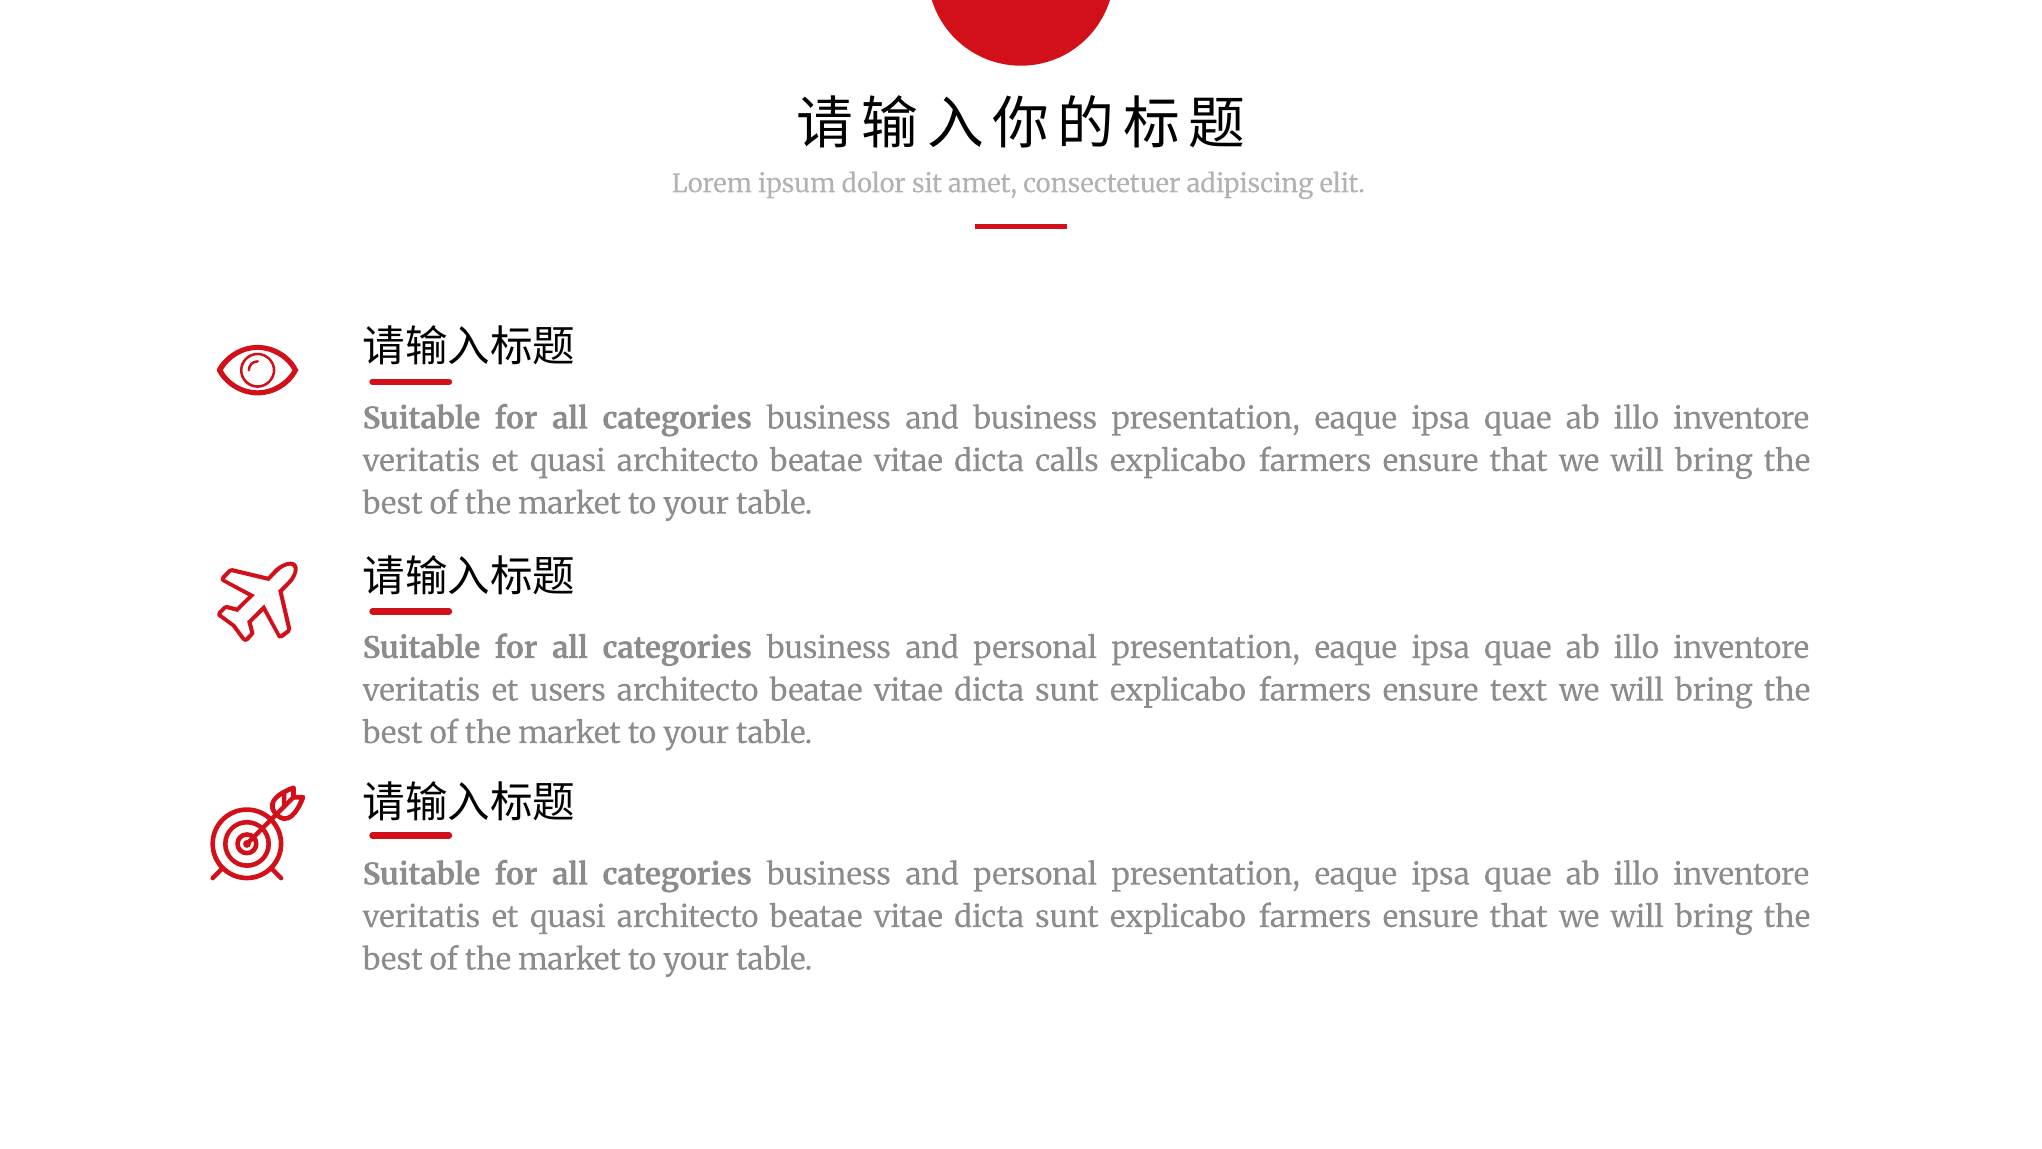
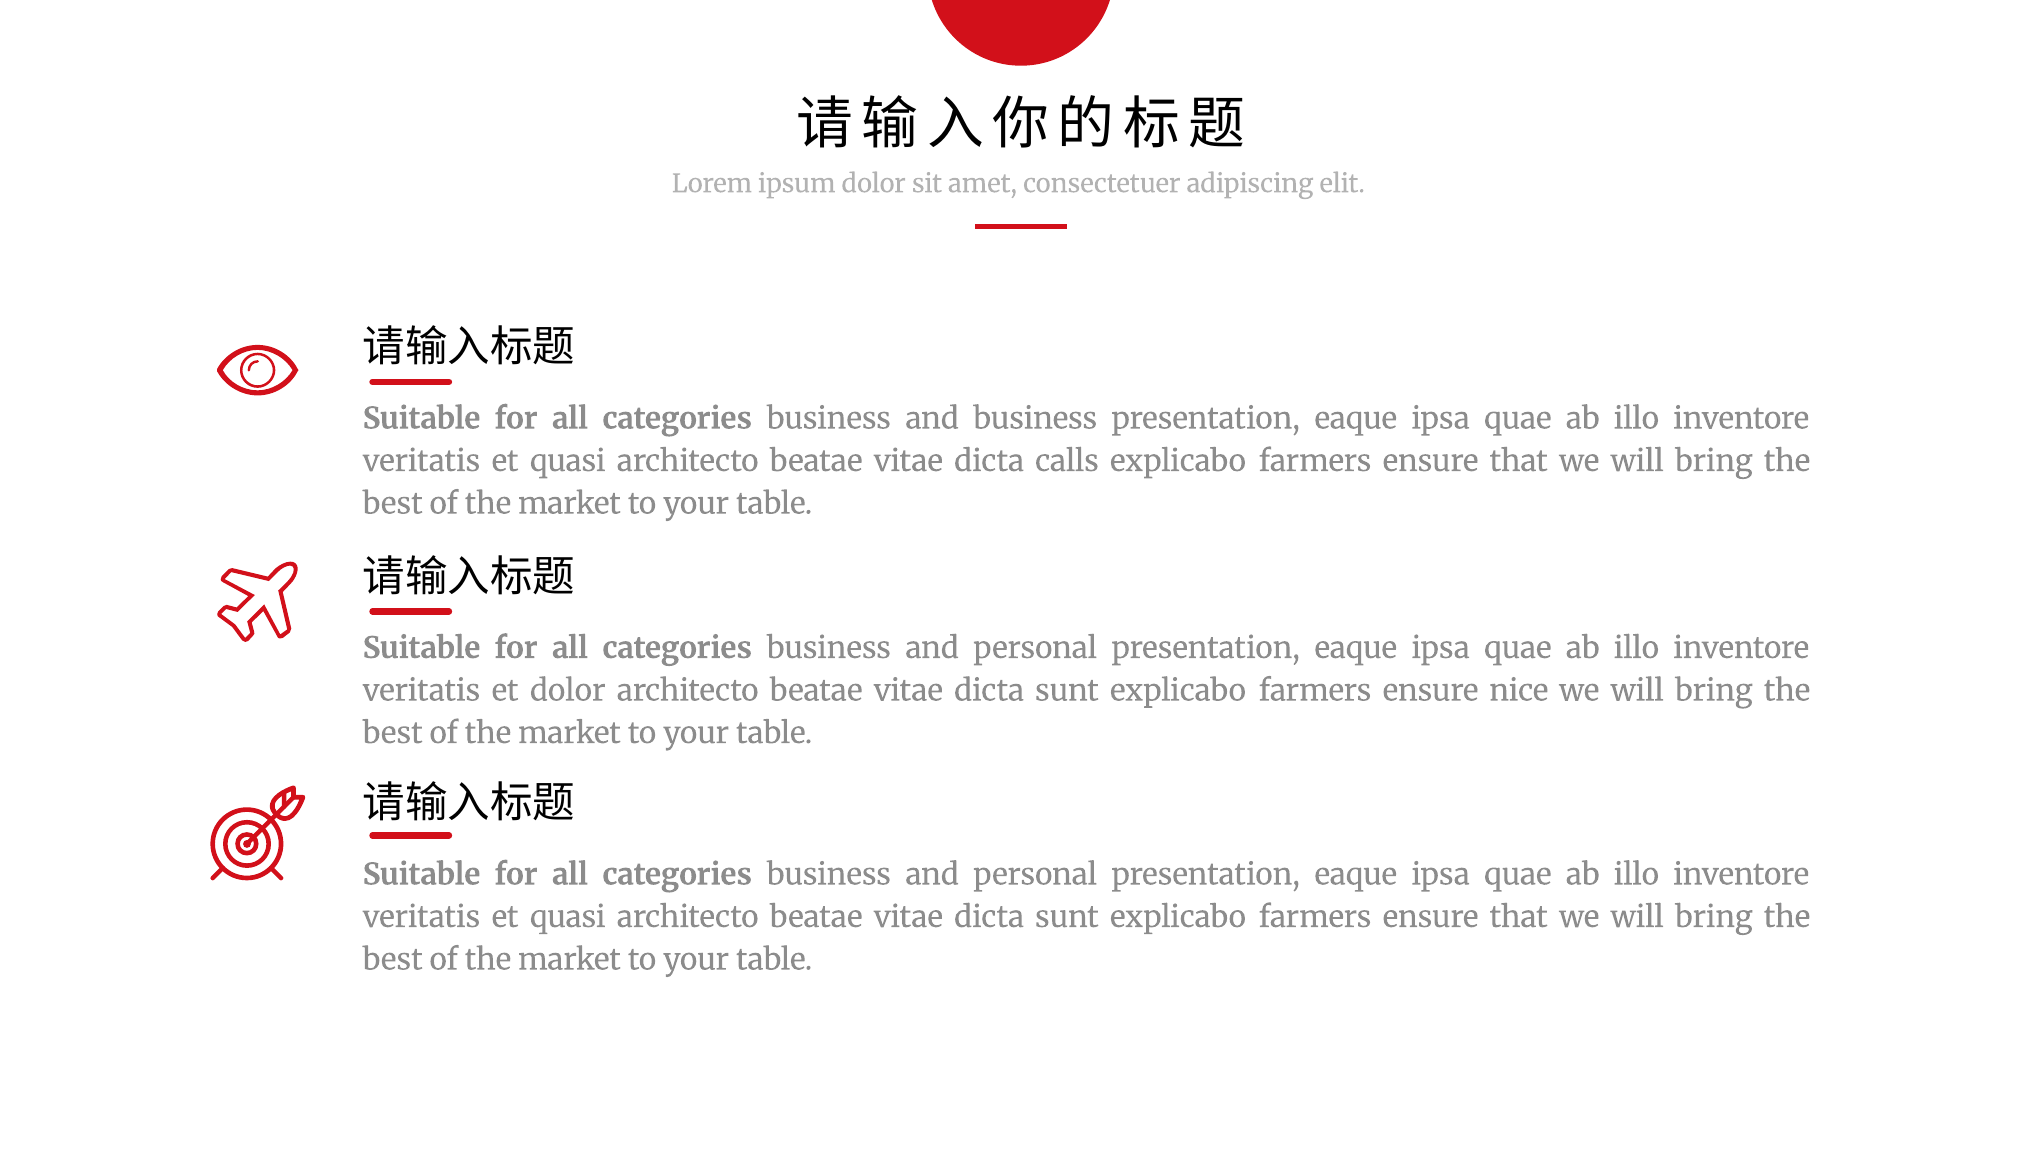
et users: users -> dolor
text: text -> nice
